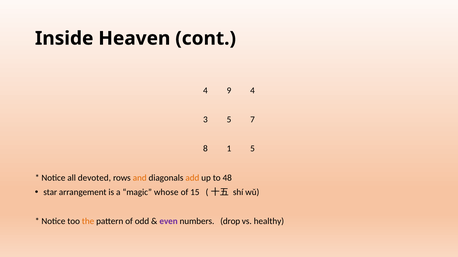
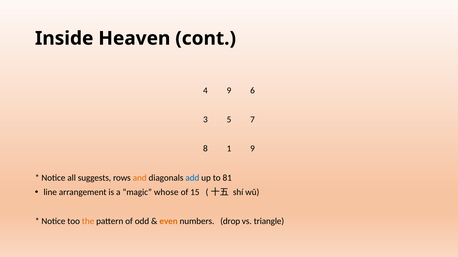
9 4: 4 -> 6
1 5: 5 -> 9
devoted: devoted -> suggests
add colour: orange -> blue
48: 48 -> 81
star: star -> line
even colour: purple -> orange
healthy: healthy -> triangle
